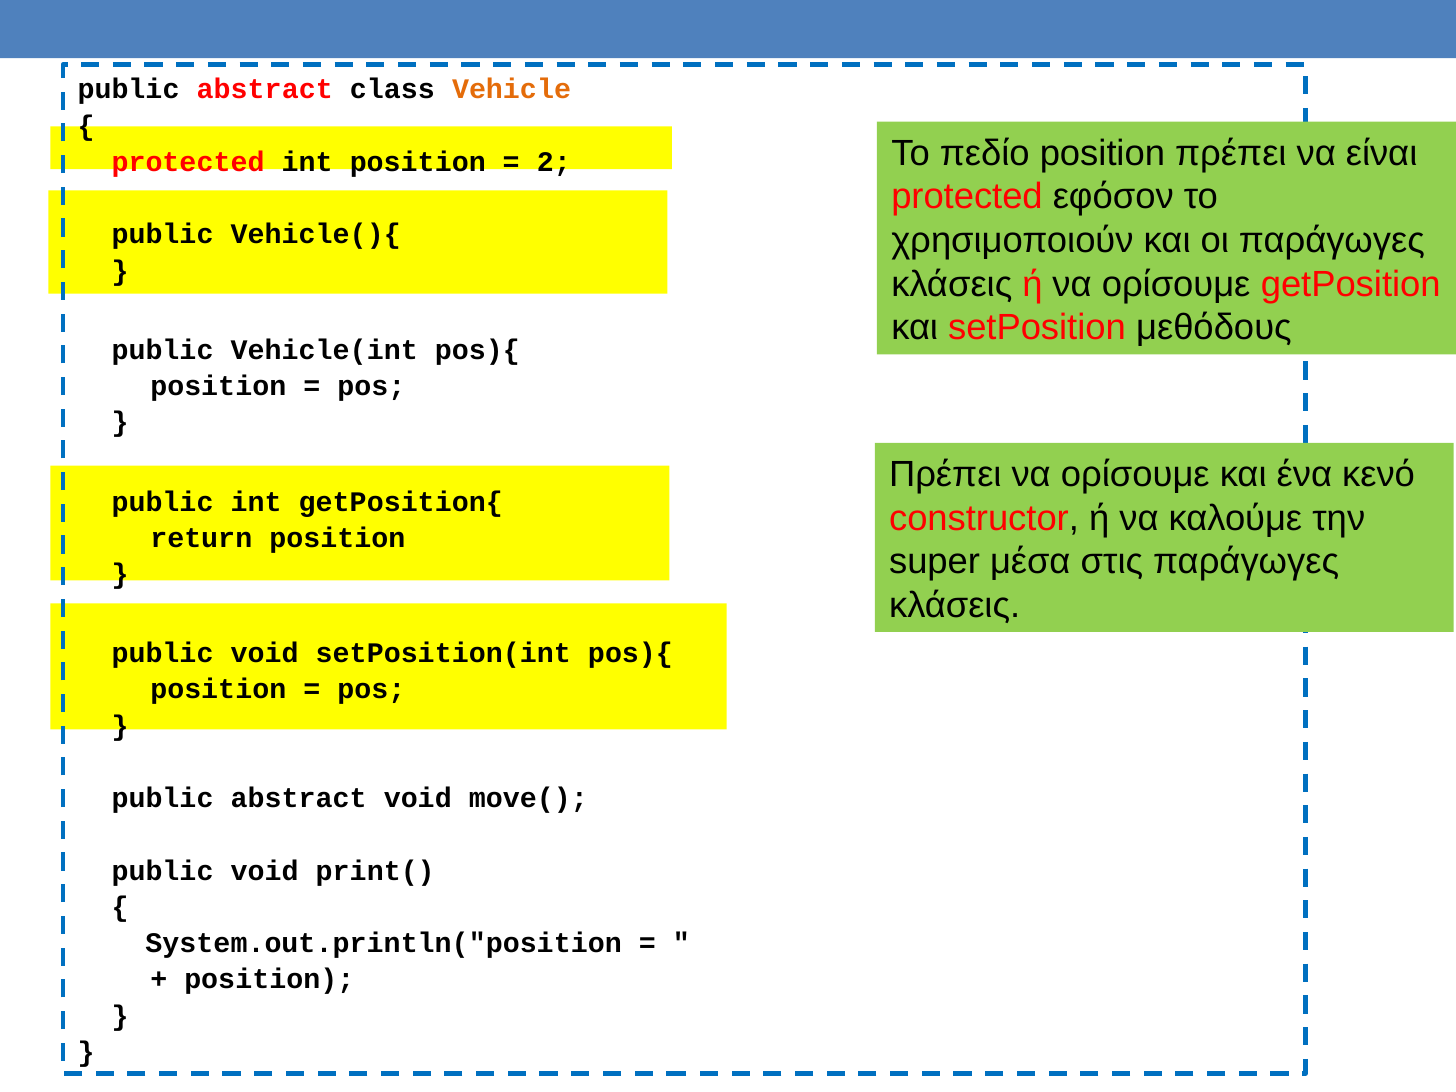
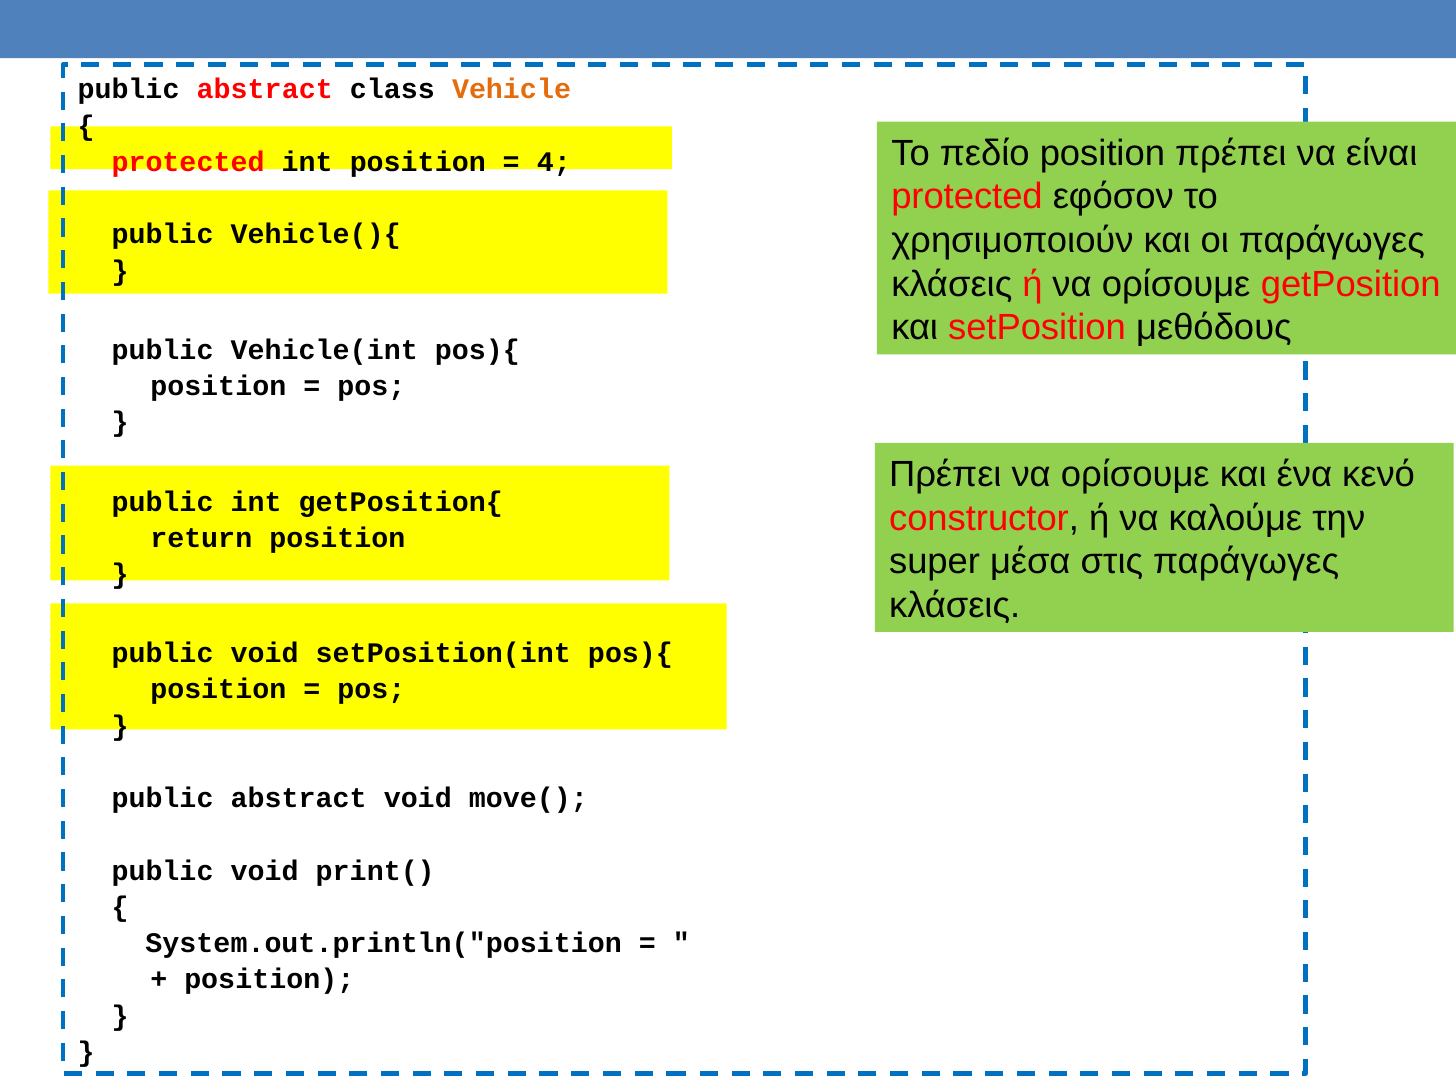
2: 2 -> 4
